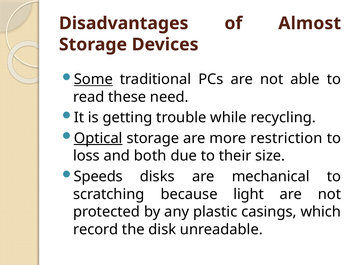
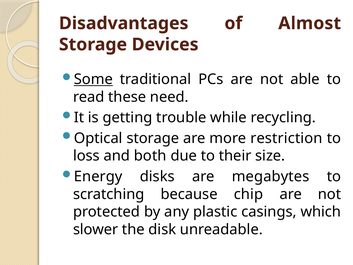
Optical underline: present -> none
Speeds: Speeds -> Energy
mechanical: mechanical -> megabytes
light: light -> chip
record: record -> slower
